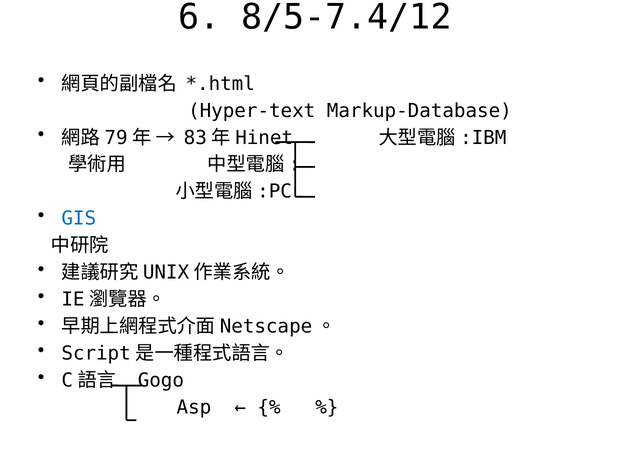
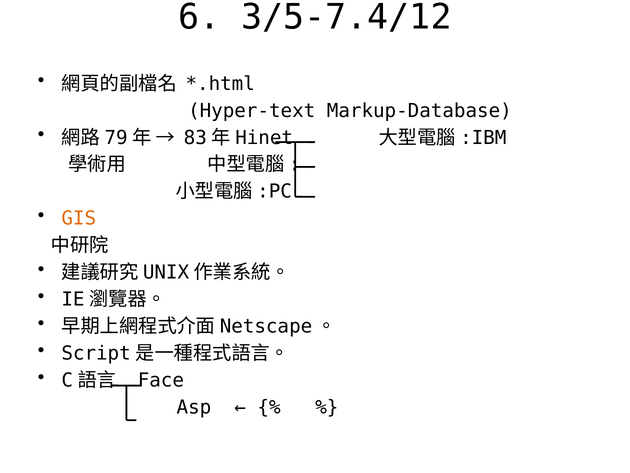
8/5-7.4/12: 8/5-7.4/12 -> 3/5-7.4/12
GIS colour: blue -> orange
Gogo: Gogo -> Face
